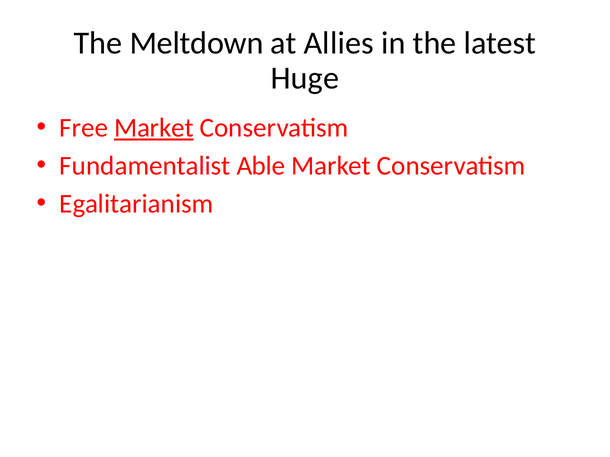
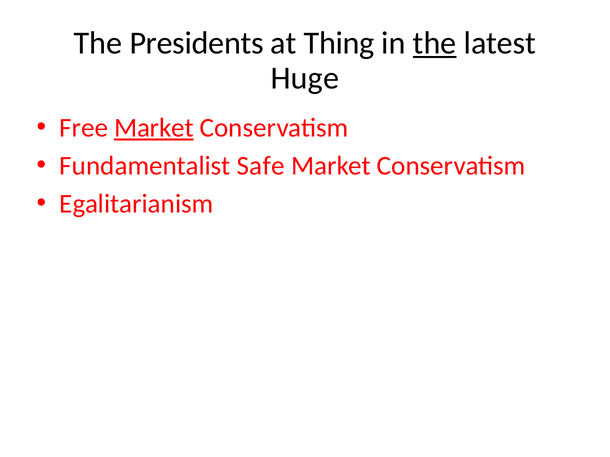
Meltdown: Meltdown -> Presidents
Allies: Allies -> Thing
the at (435, 43) underline: none -> present
Able: Able -> Safe
